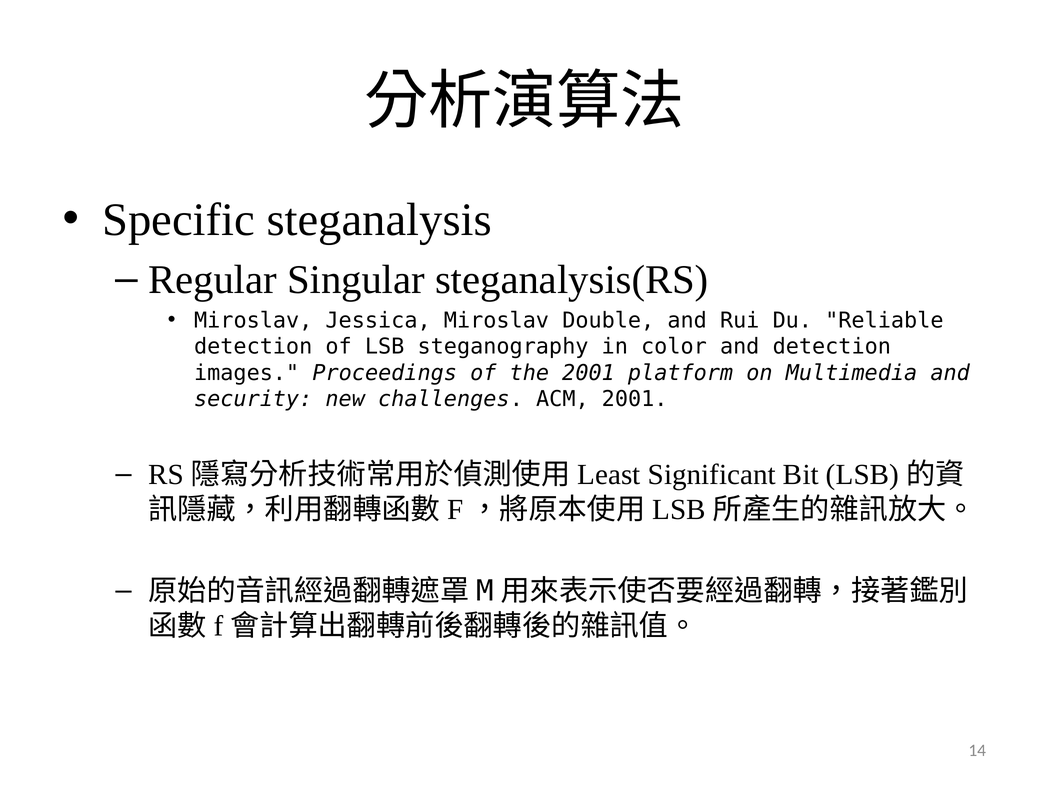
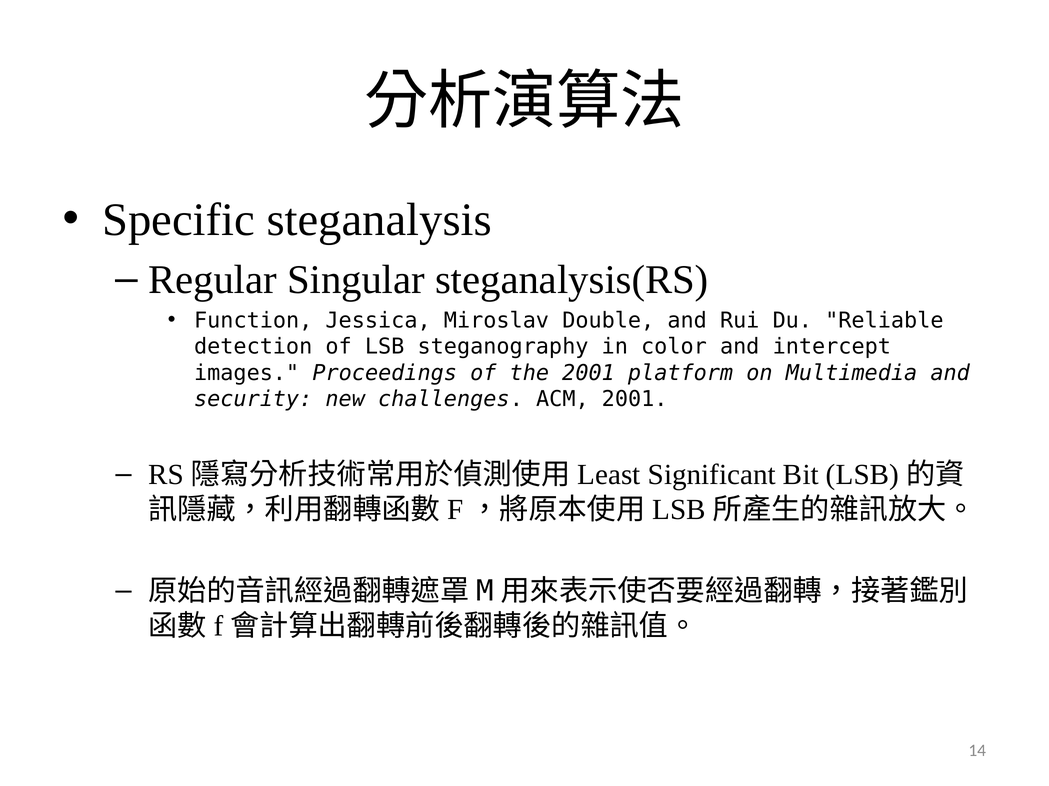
Miroslav at (253, 321): Miroslav -> Function
and detection: detection -> intercept
